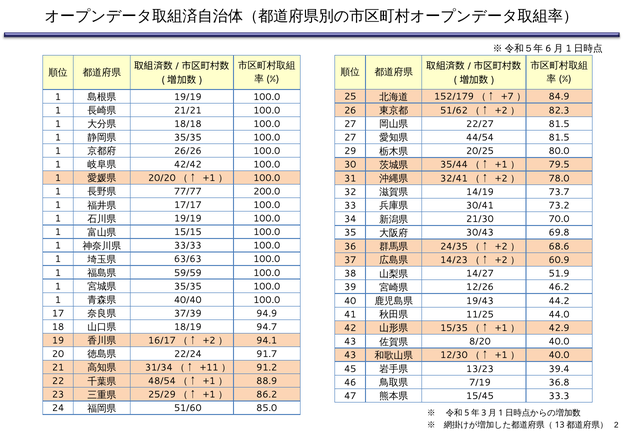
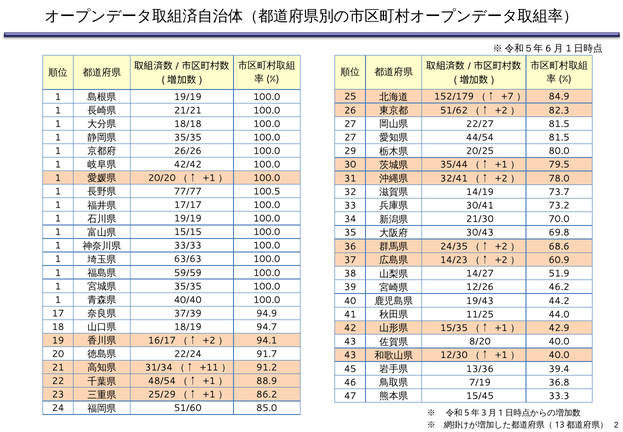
200.0: 200.0 -> 100.5
13/23: 13/23 -> 13/36
